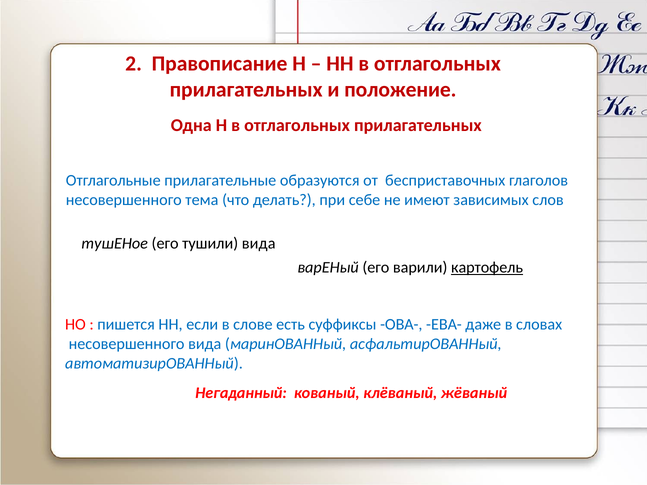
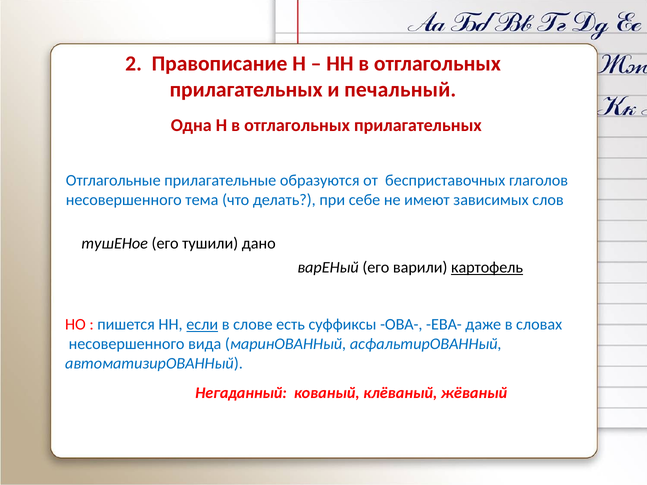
положение: положение -> печальный
тушили вида: вида -> дано
если underline: none -> present
